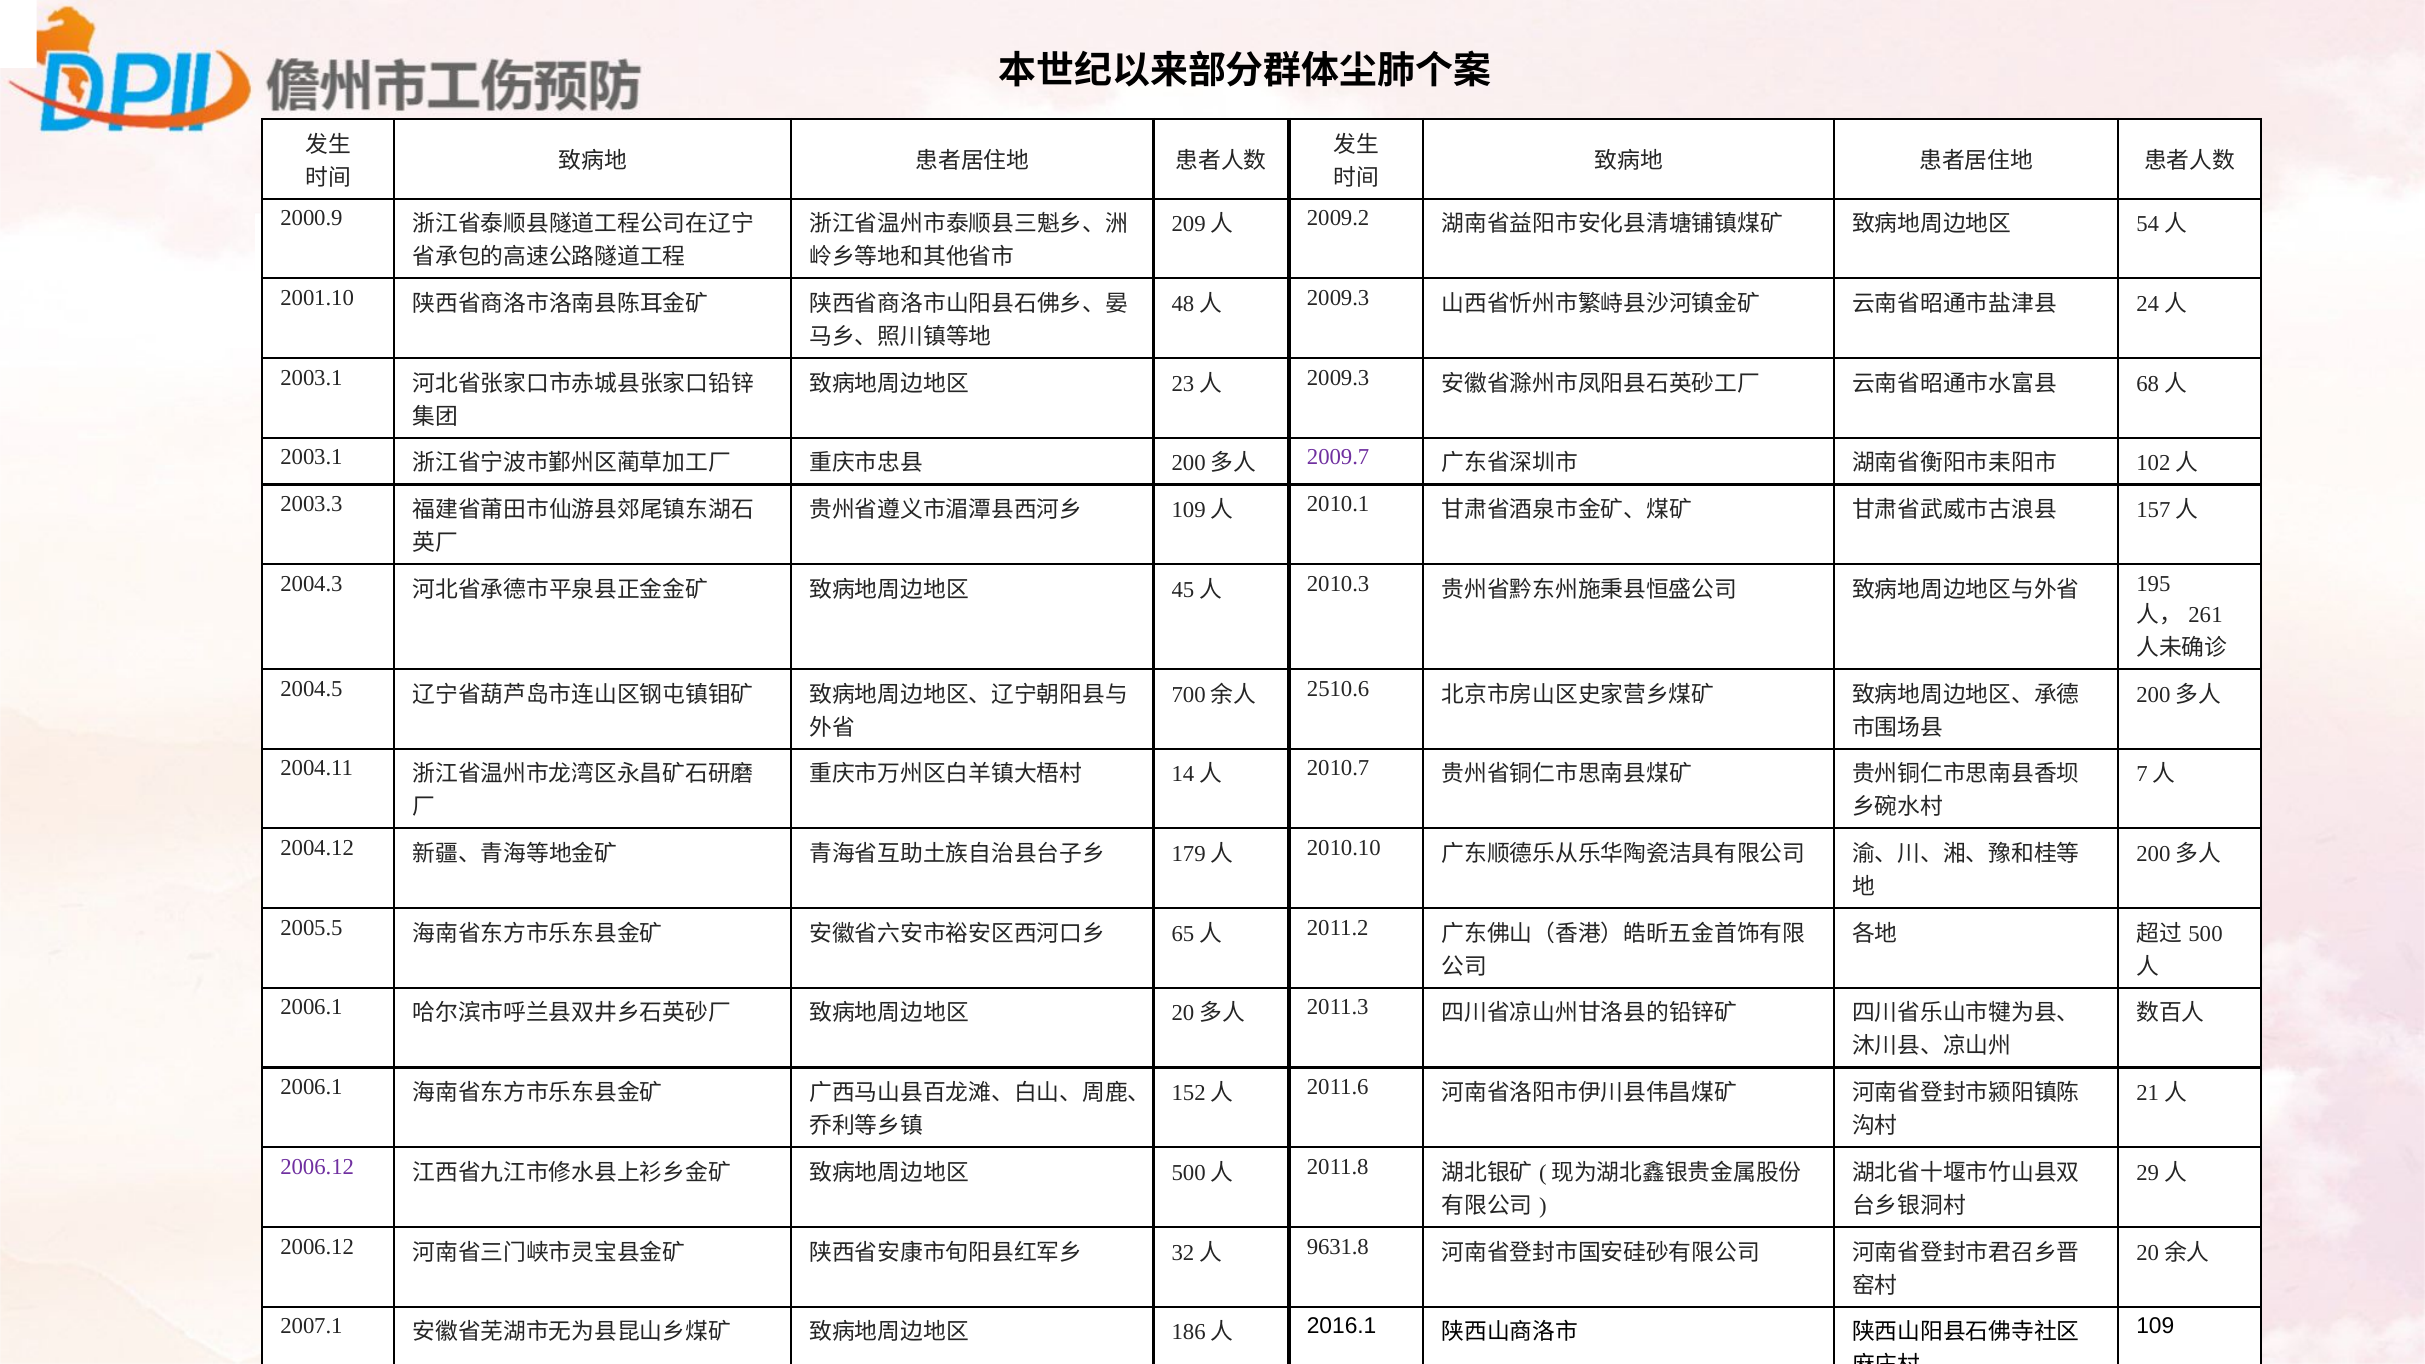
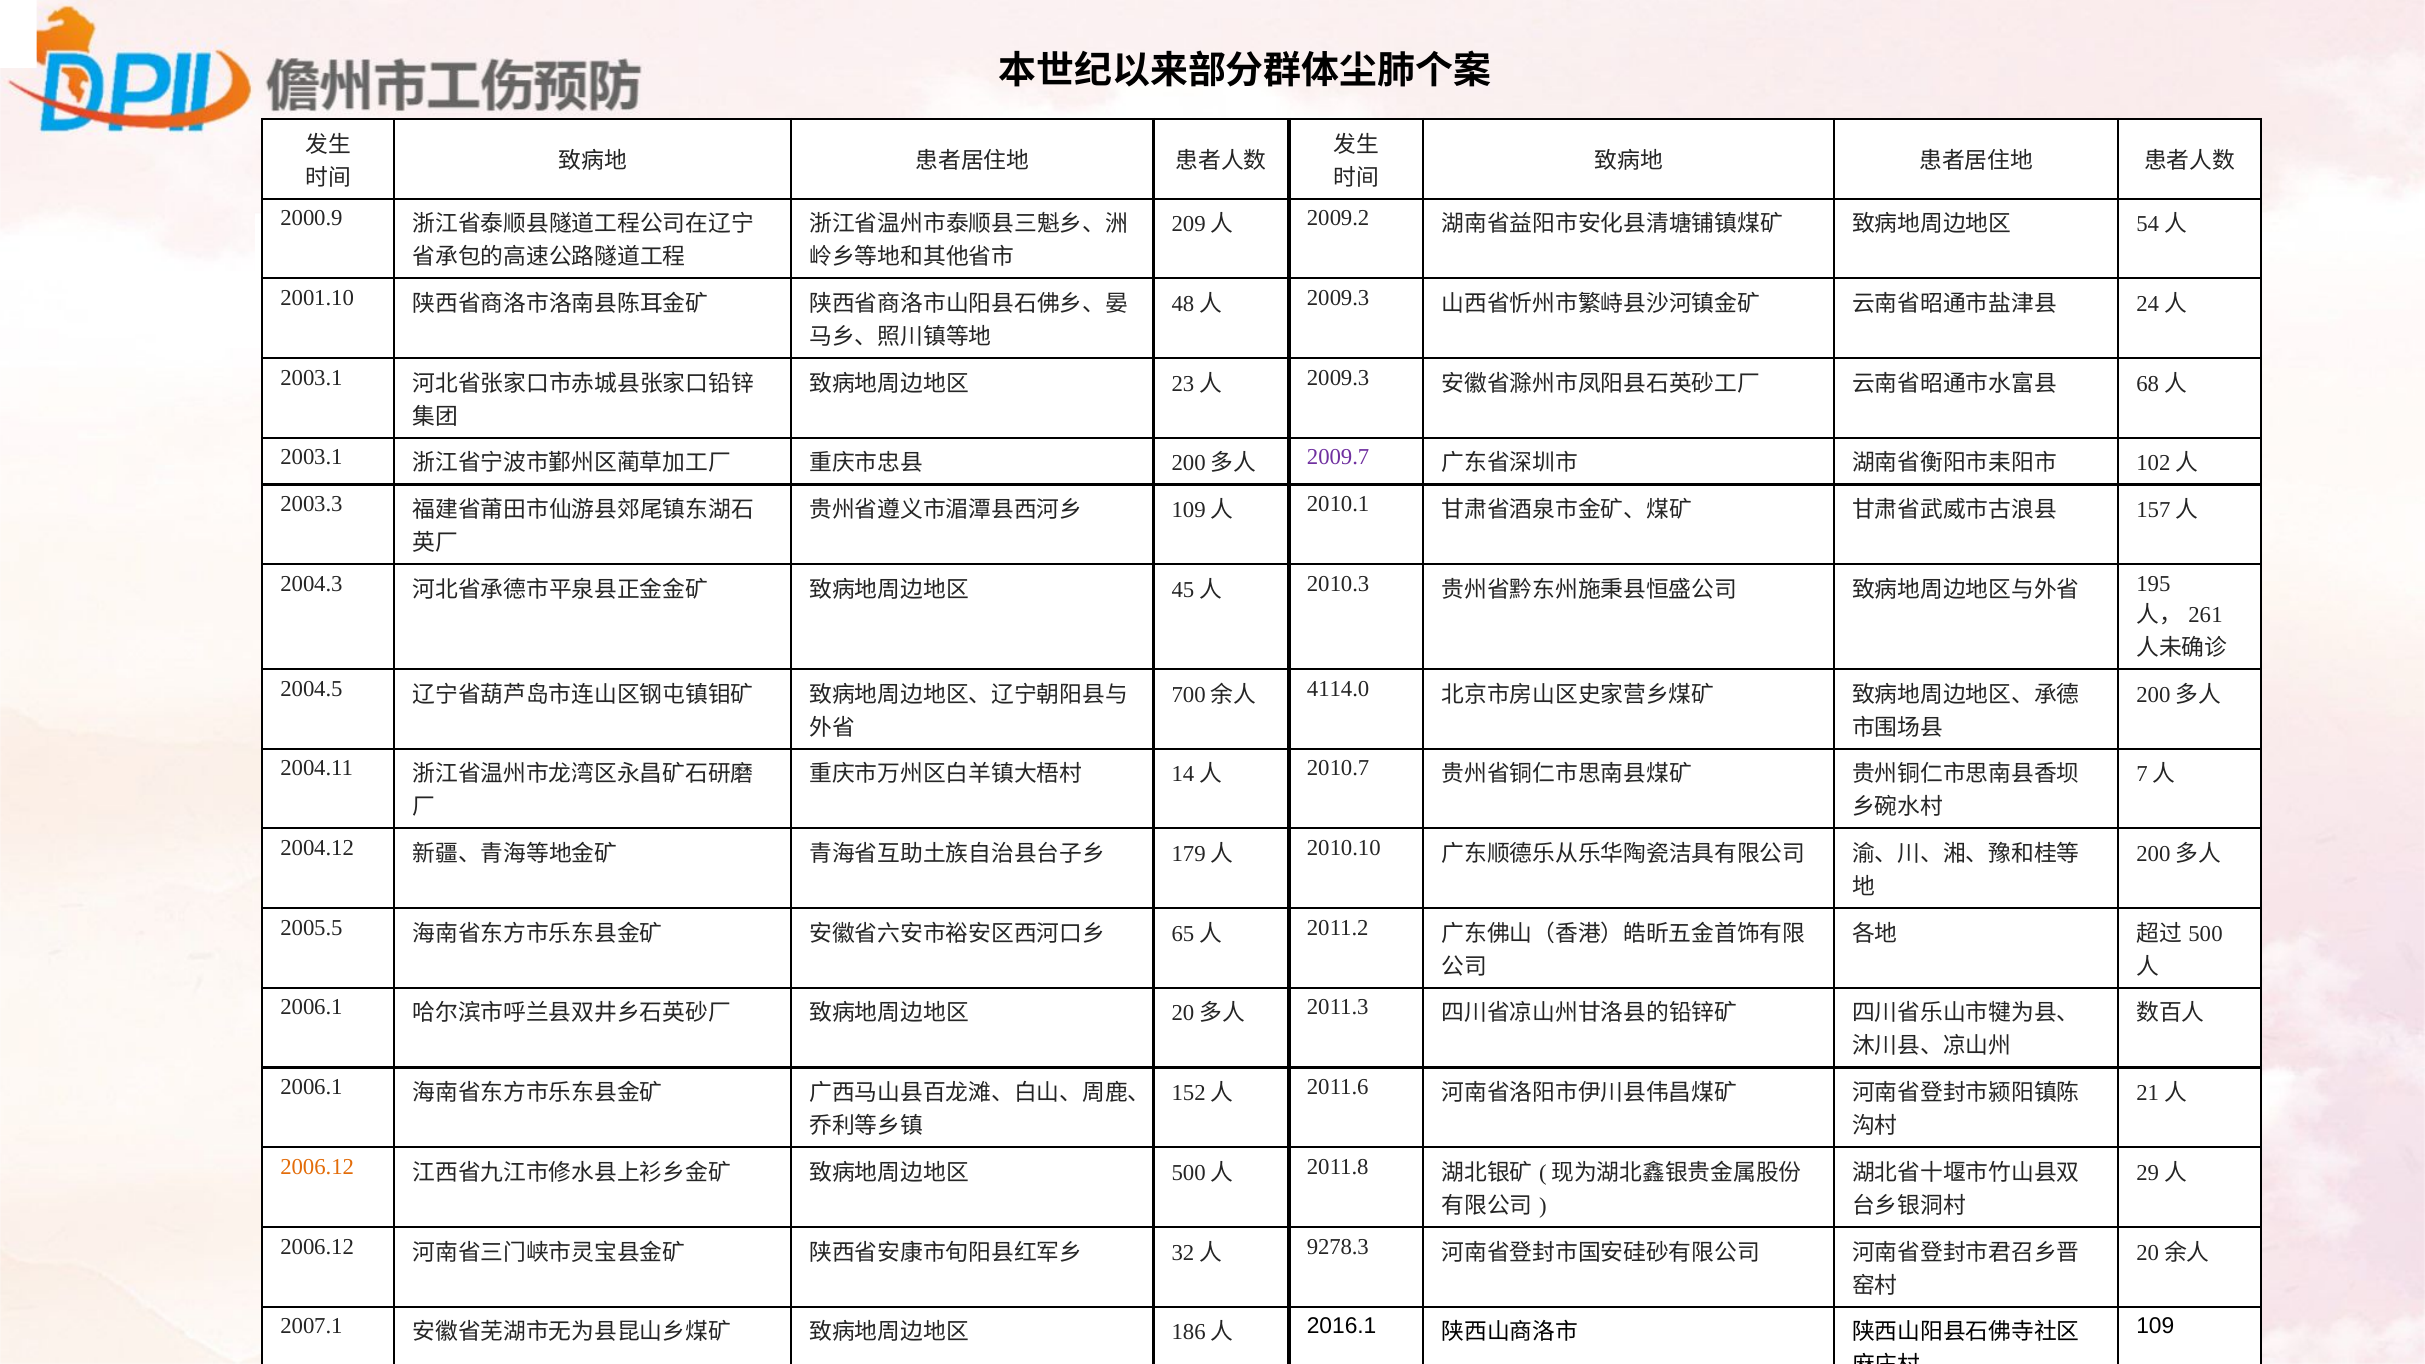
2510.6: 2510.6 -> 4114.0
2006.12 at (317, 1167) colour: purple -> orange
9631.8: 9631.8 -> 9278.3
